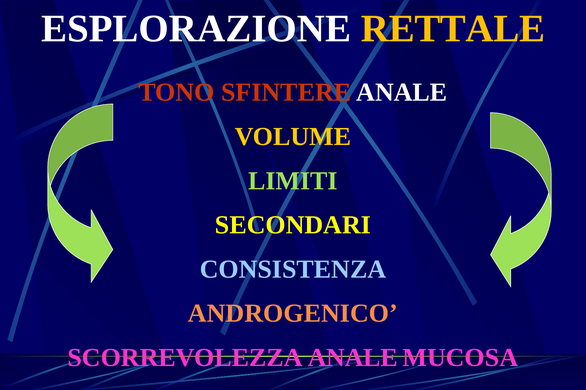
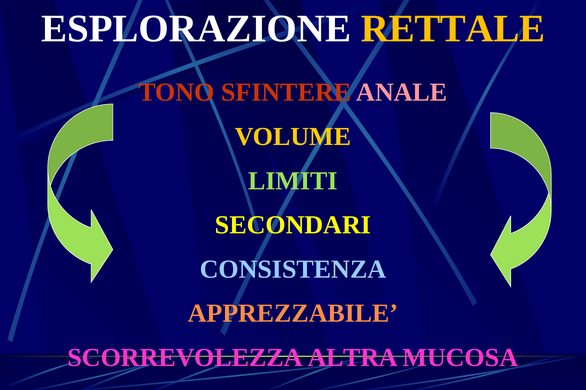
ANALE at (402, 93) colour: white -> pink
ANDROGENICO: ANDROGENICO -> APPREZZABILE
SCORREVOLEZZA ANALE: ANALE -> ALTRA
